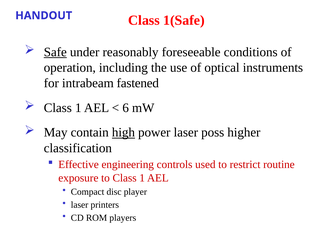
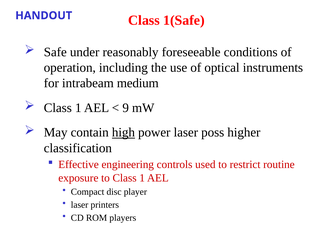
Safe underline: present -> none
fastened: fastened -> medium
6: 6 -> 9
